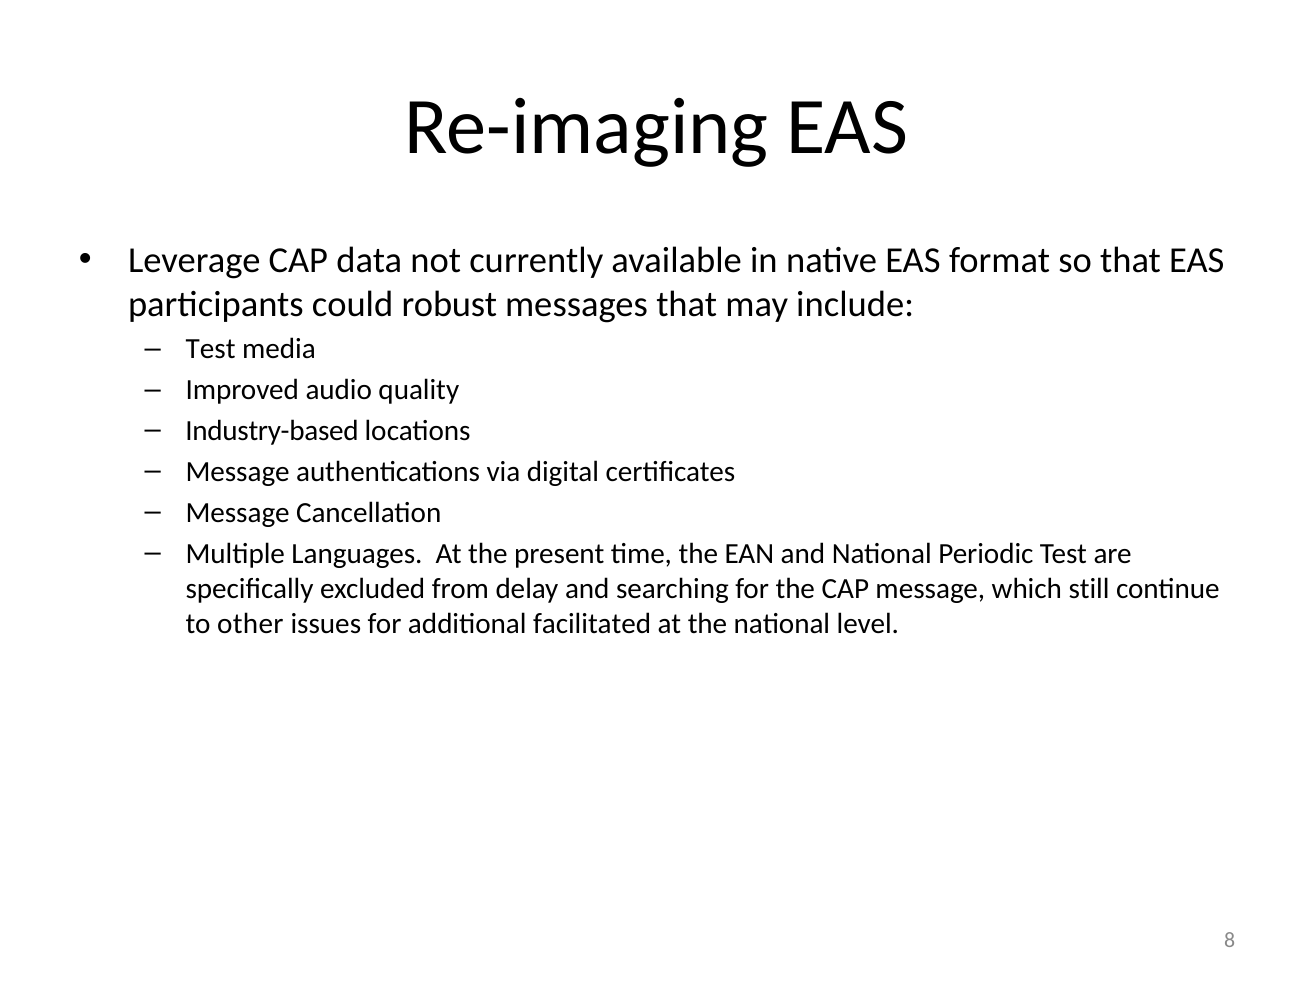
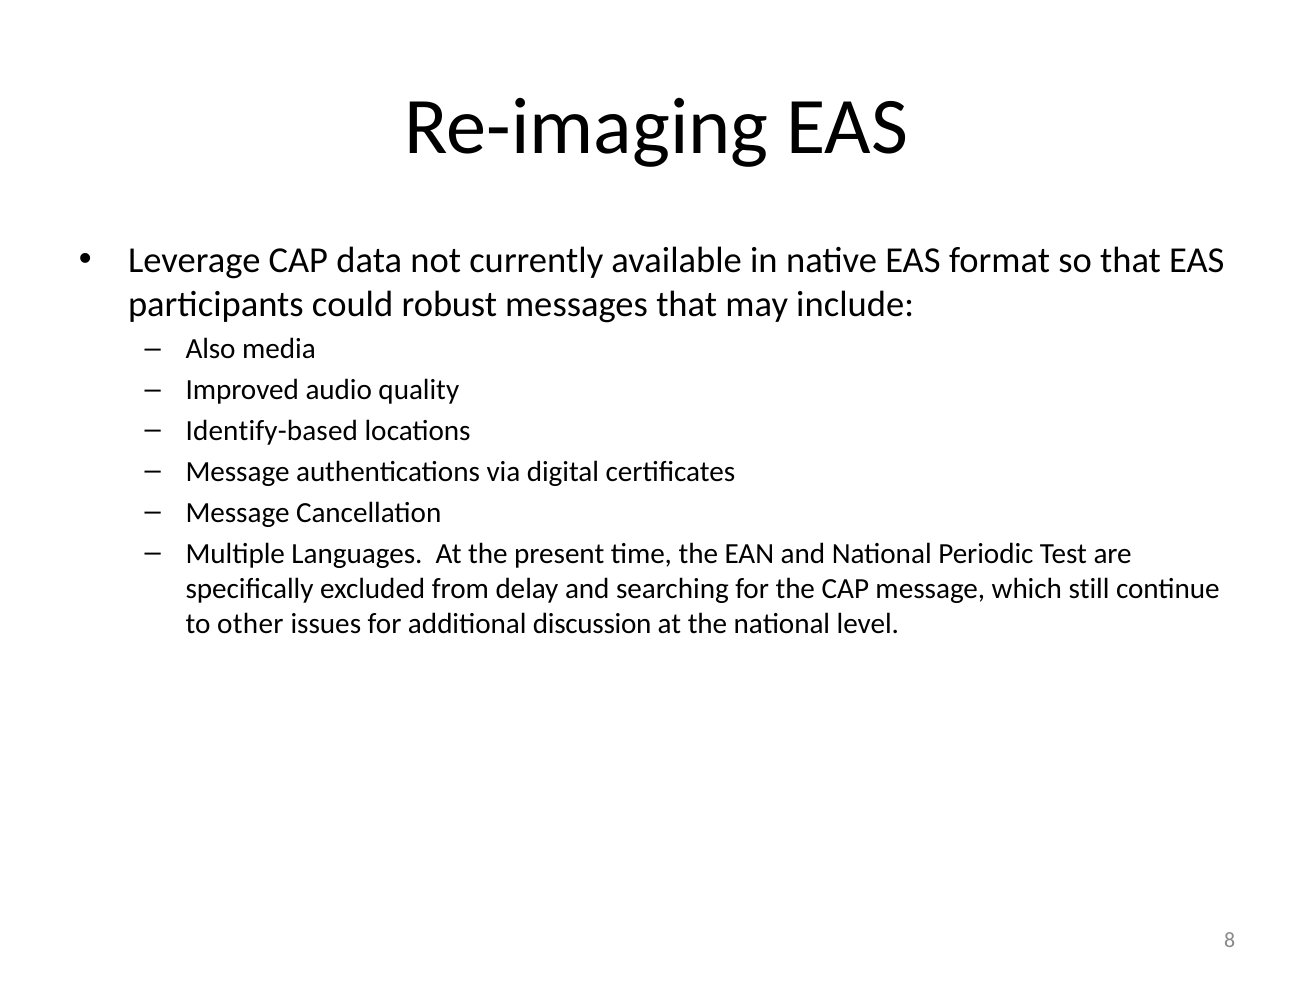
Test at (211, 350): Test -> Also
Industry-based: Industry-based -> Identify-based
facilitated: facilitated -> discussion
